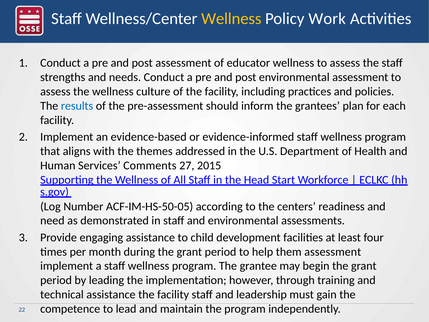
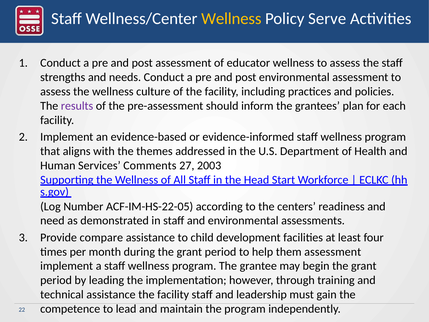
Work: Work -> Serve
results colour: blue -> purple
2015: 2015 -> 2003
ACF-IM-HS-50-05: ACF-IM-HS-50-05 -> ACF-IM-HS-22-05
engaging: engaging -> compare
